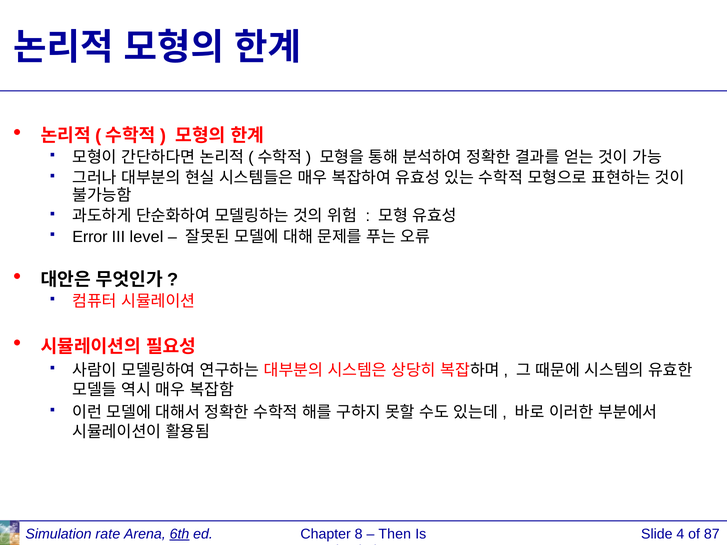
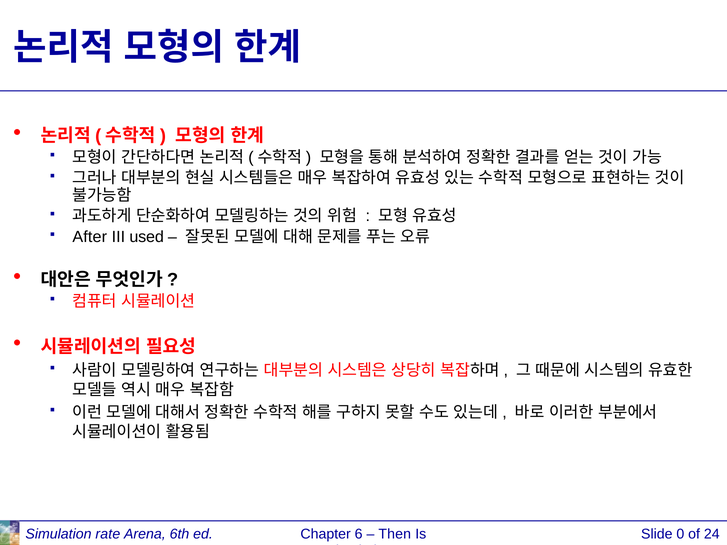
Error: Error -> After
level: level -> used
6th underline: present -> none
8: 8 -> 6
4: 4 -> 0
87: 87 -> 24
